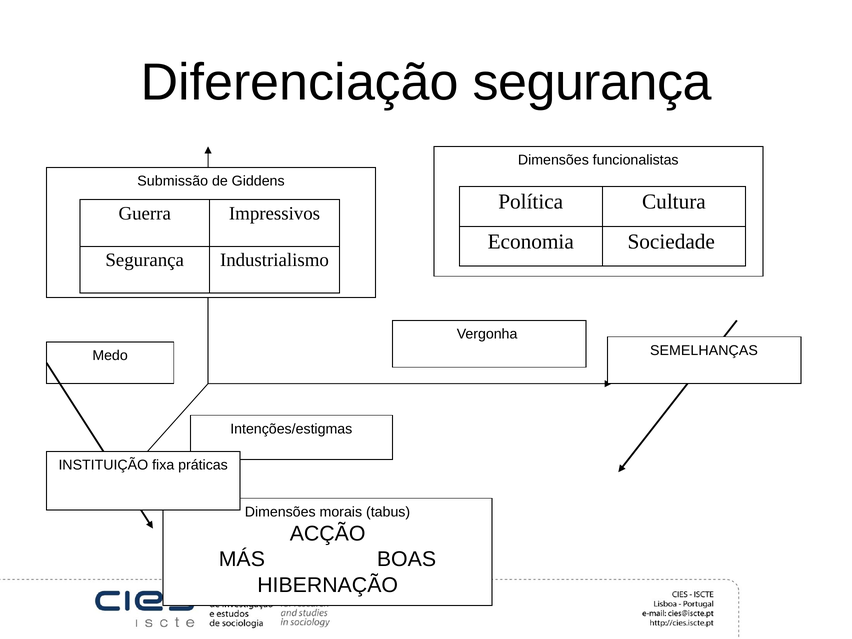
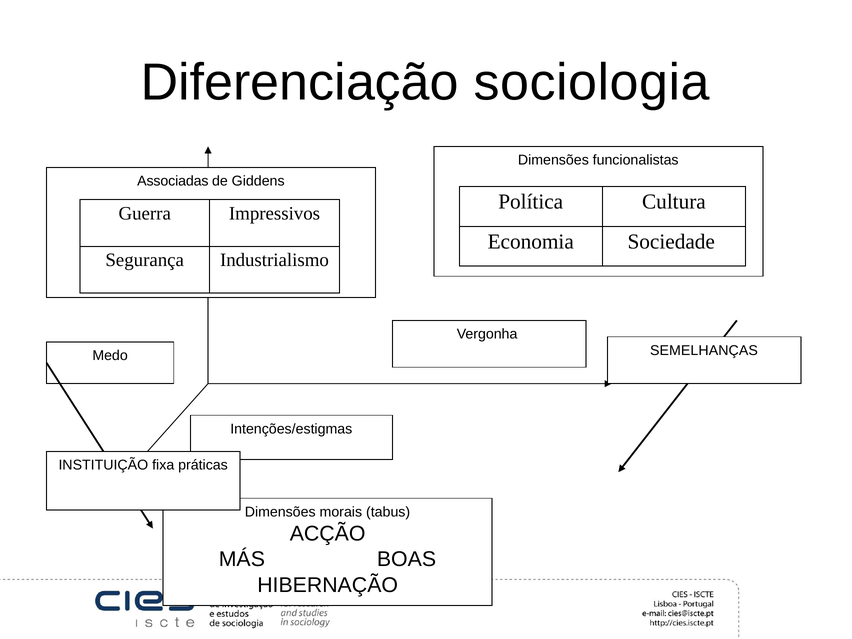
Diferenciação segurança: segurança -> sociologia
Submissão: Submissão -> Associadas
